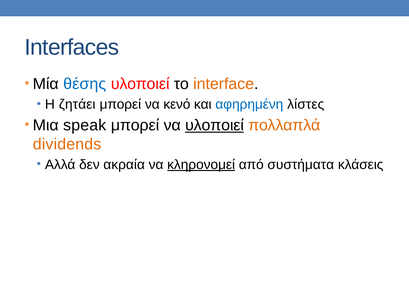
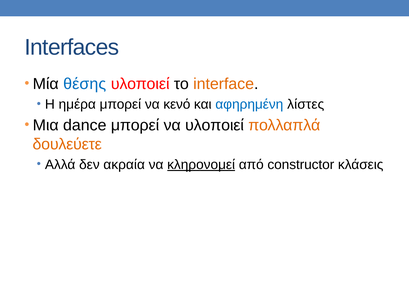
ζητάει: ζητάει -> ημέρα
speak: speak -> dance
υλοποιεί at (215, 126) underline: present -> none
dividends: dividends -> δουλεύετε
συστήματα: συστήματα -> constructor
